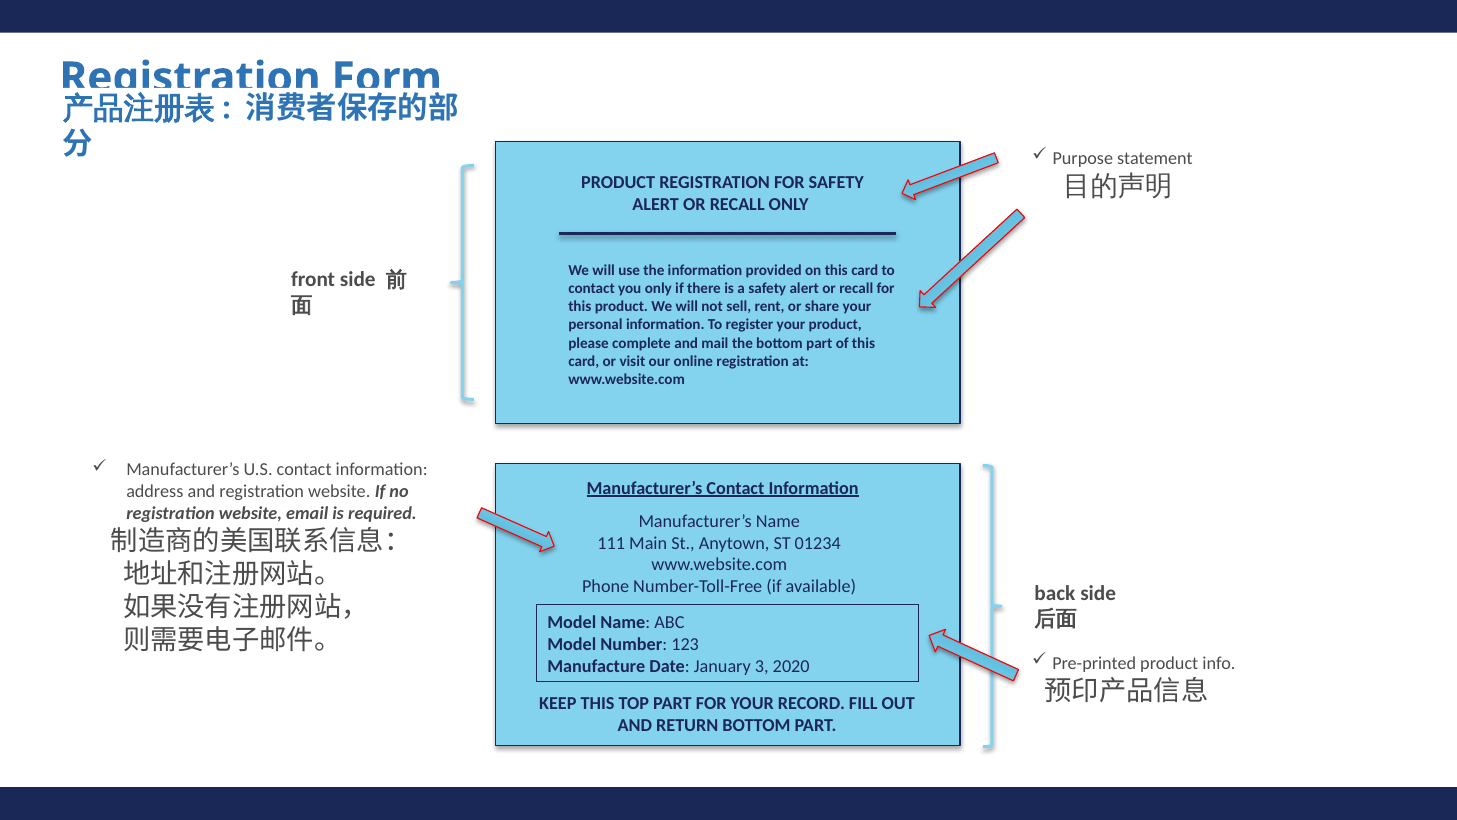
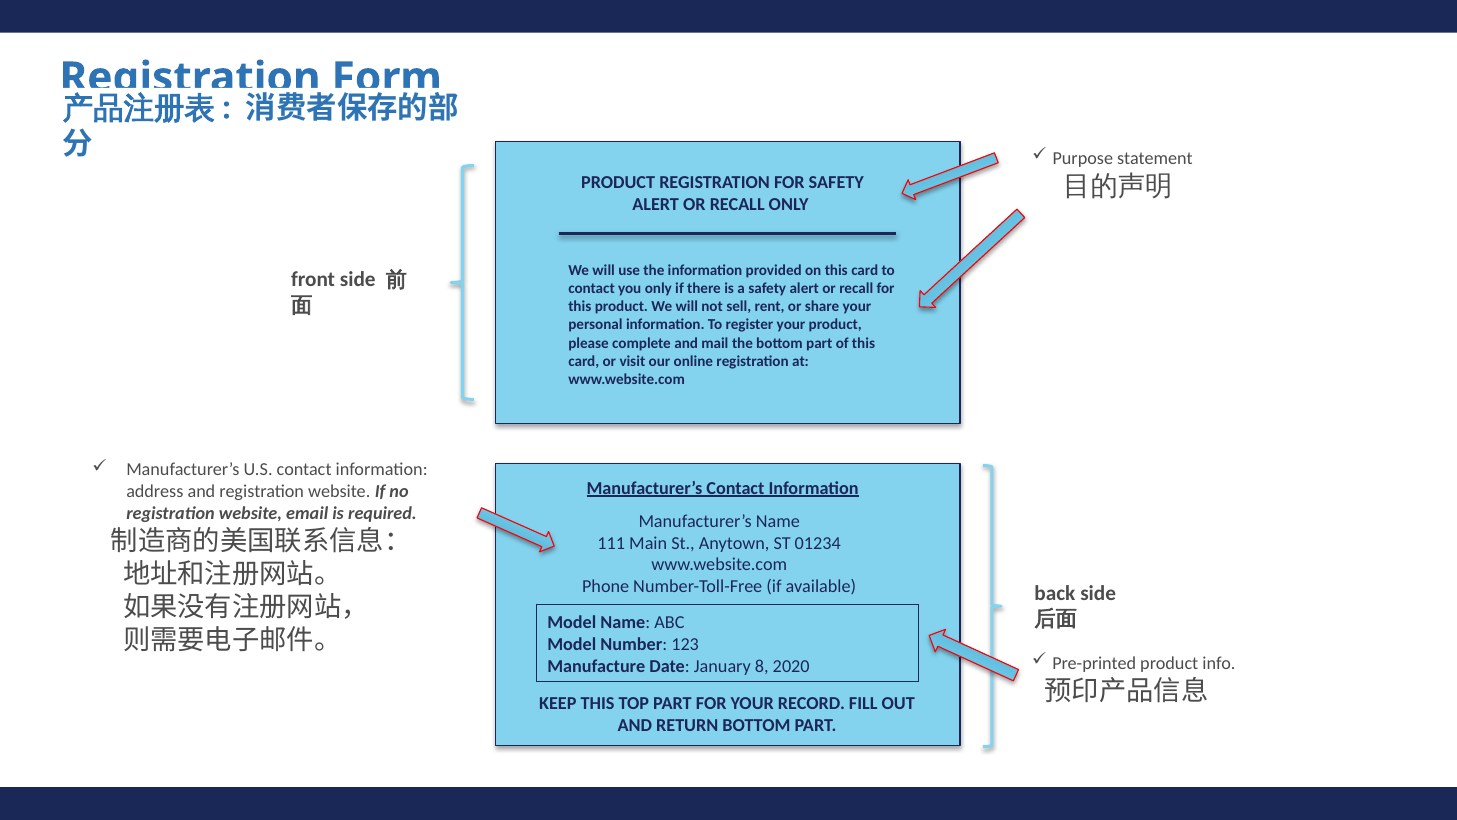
3: 3 -> 8
